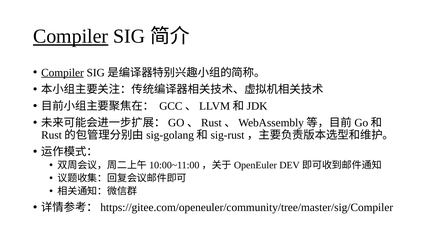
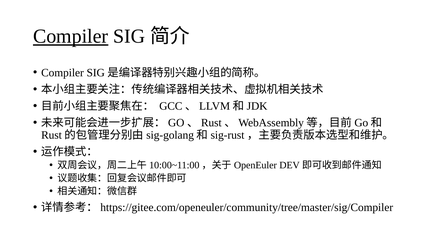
Compiler at (63, 73) underline: present -> none
